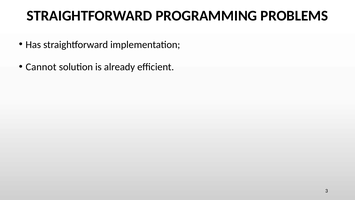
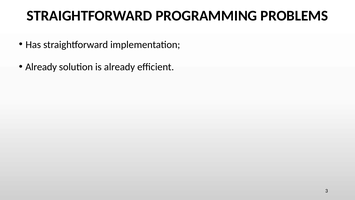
Cannot at (41, 67): Cannot -> Already
